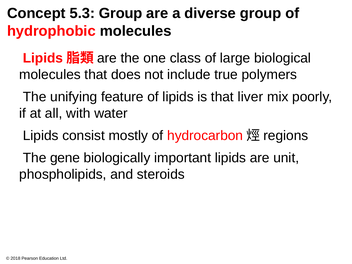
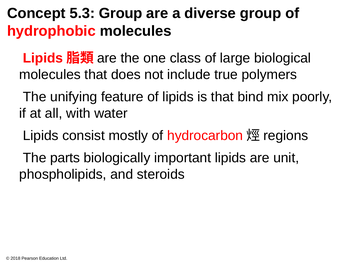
liver: liver -> bind
gene: gene -> parts
